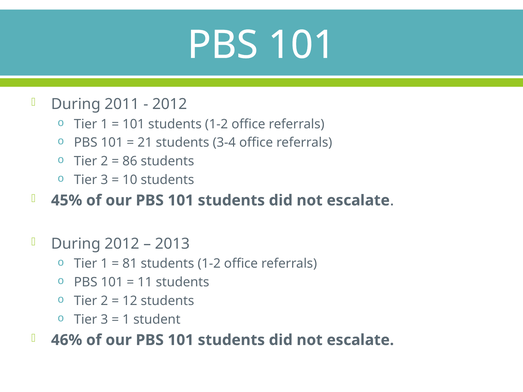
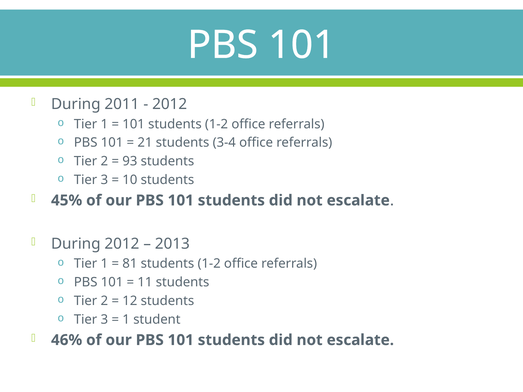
86: 86 -> 93
